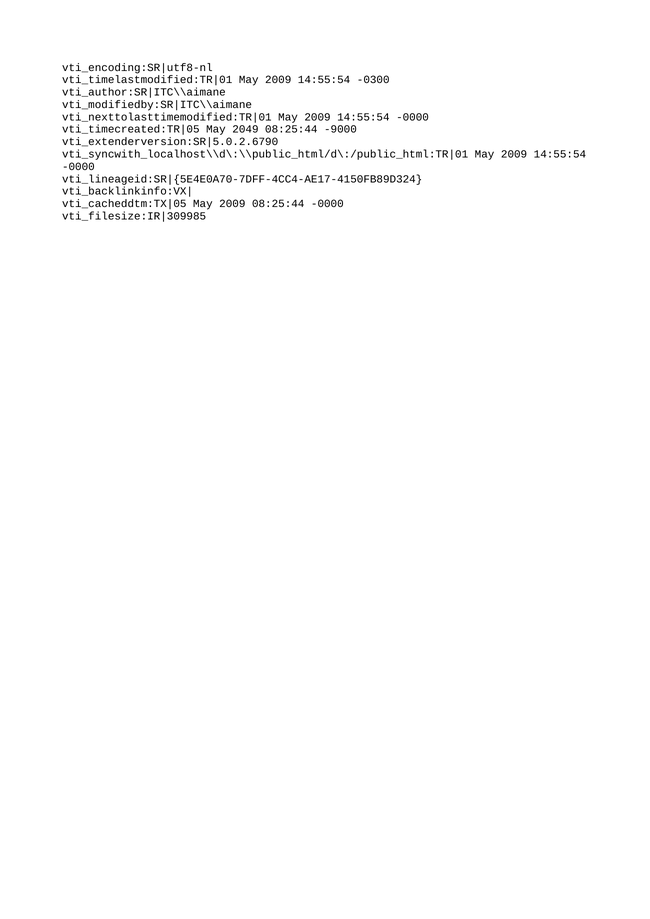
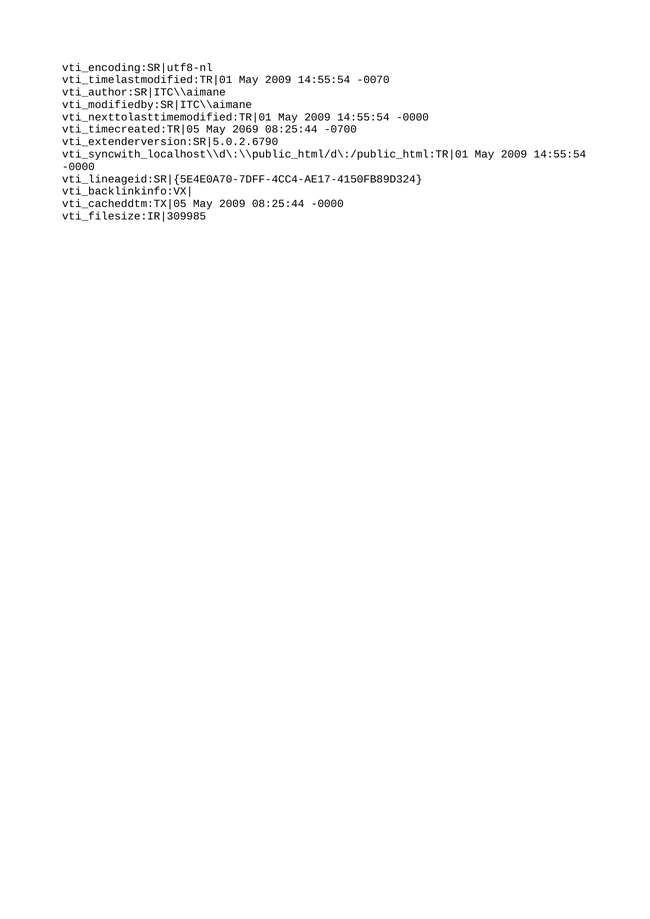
-0300: -0300 -> -0070
2049: 2049 -> 2069
-9000: -9000 -> -0700
